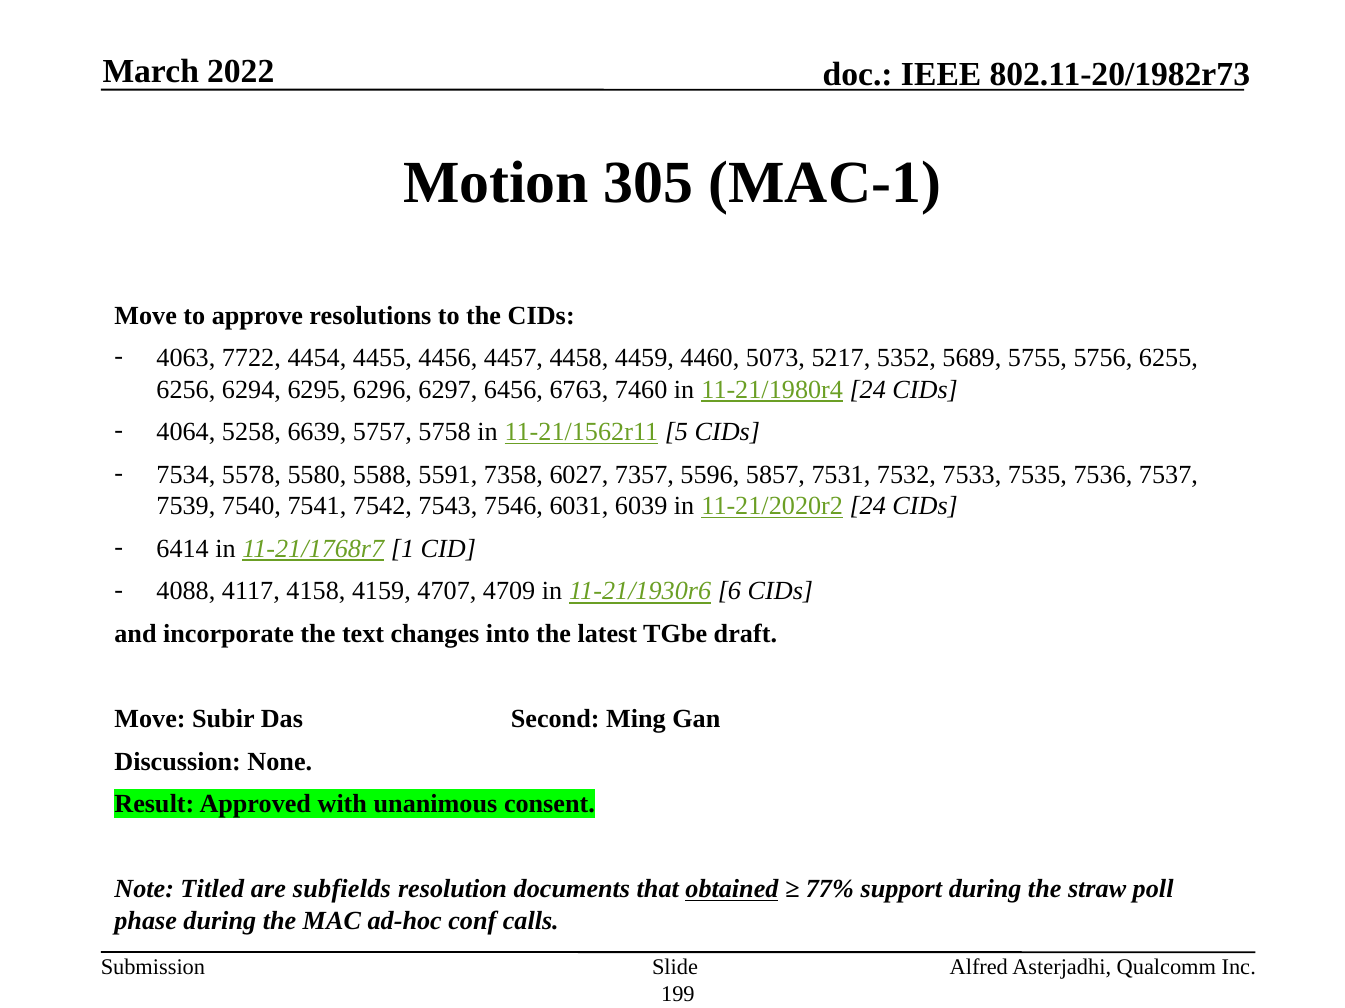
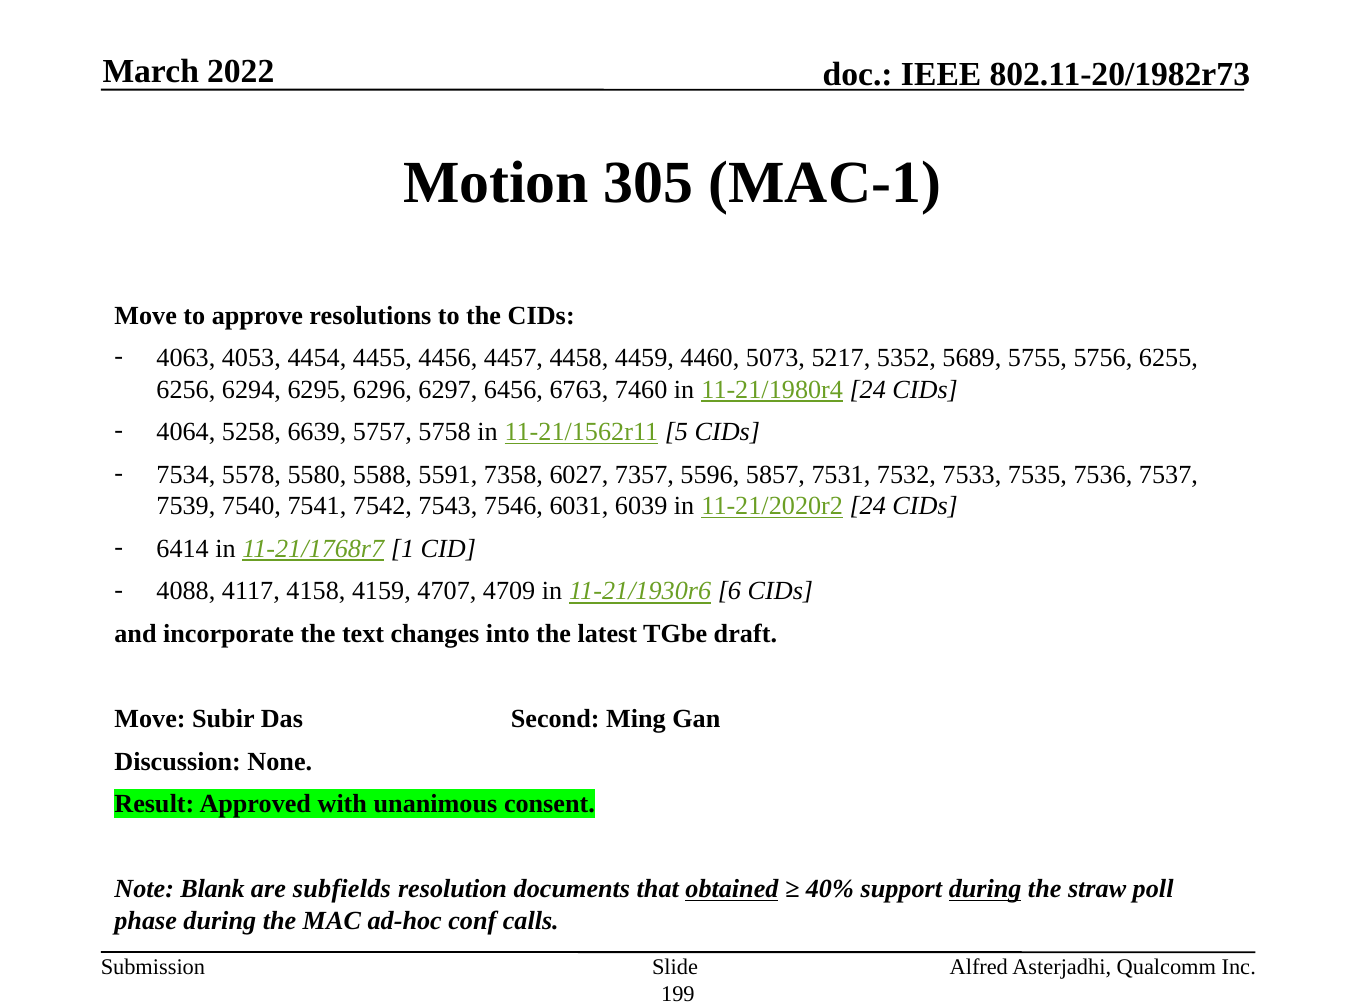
7722: 7722 -> 4053
Titled: Titled -> Blank
77%: 77% -> 40%
during at (985, 890) underline: none -> present
